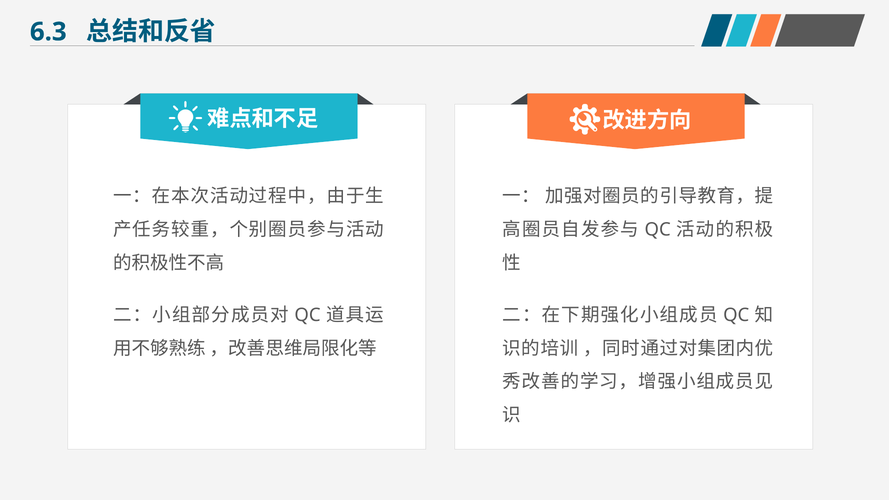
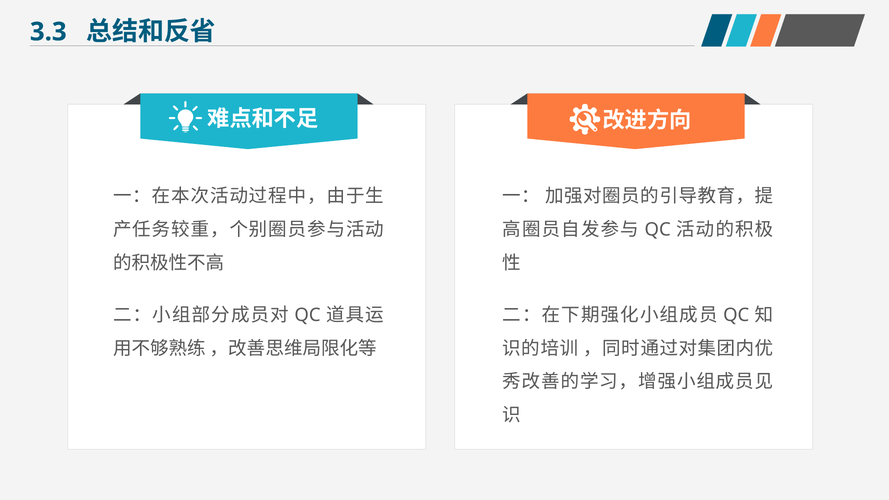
6.3: 6.3 -> 3.3
